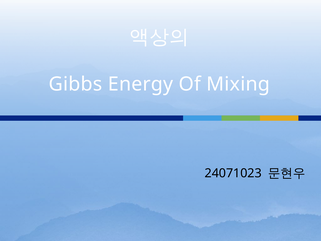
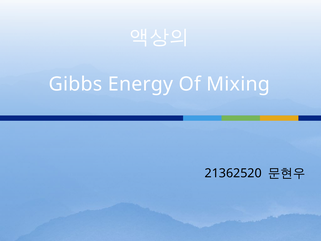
24071023: 24071023 -> 21362520
